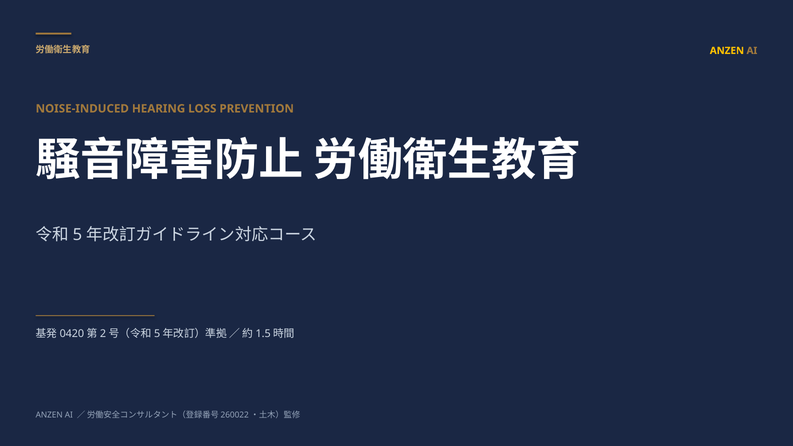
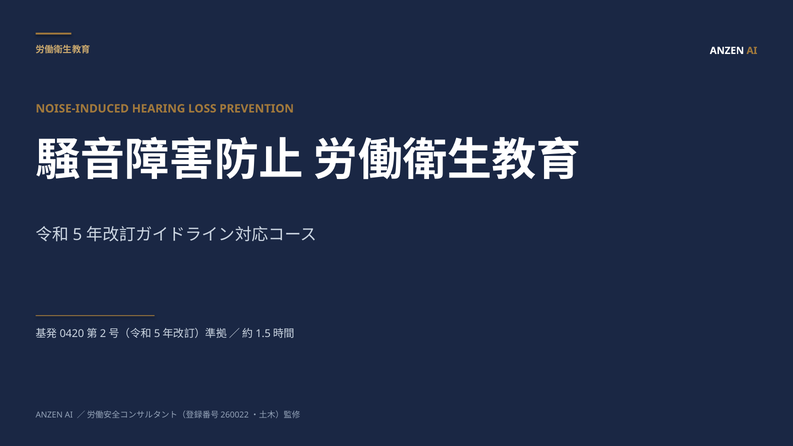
ANZEN at (727, 51) colour: yellow -> white
